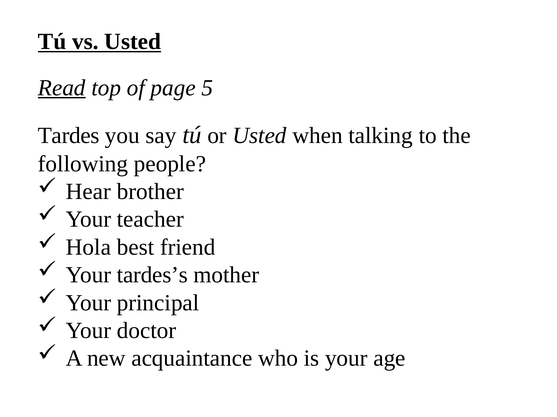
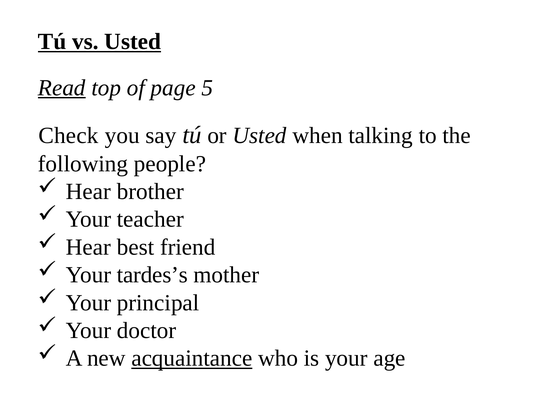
Tardes: Tardes -> Check
Hola at (88, 248): Hola -> Hear
acquaintance underline: none -> present
